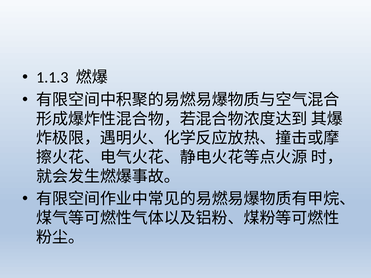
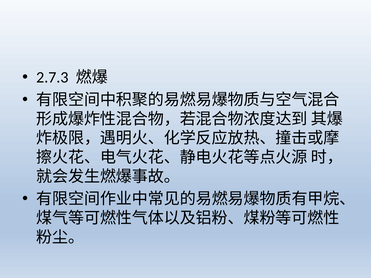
1.1.3: 1.1.3 -> 2.7.3
